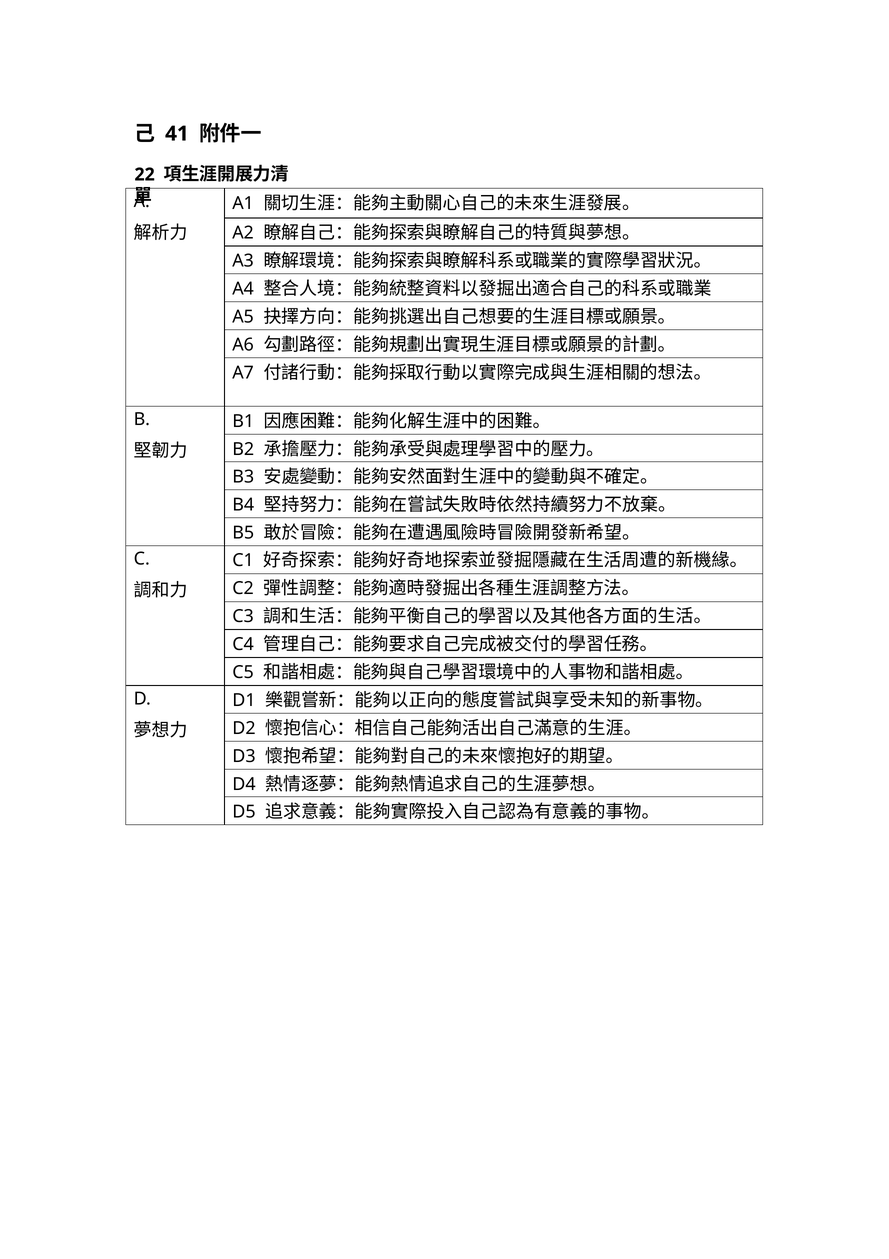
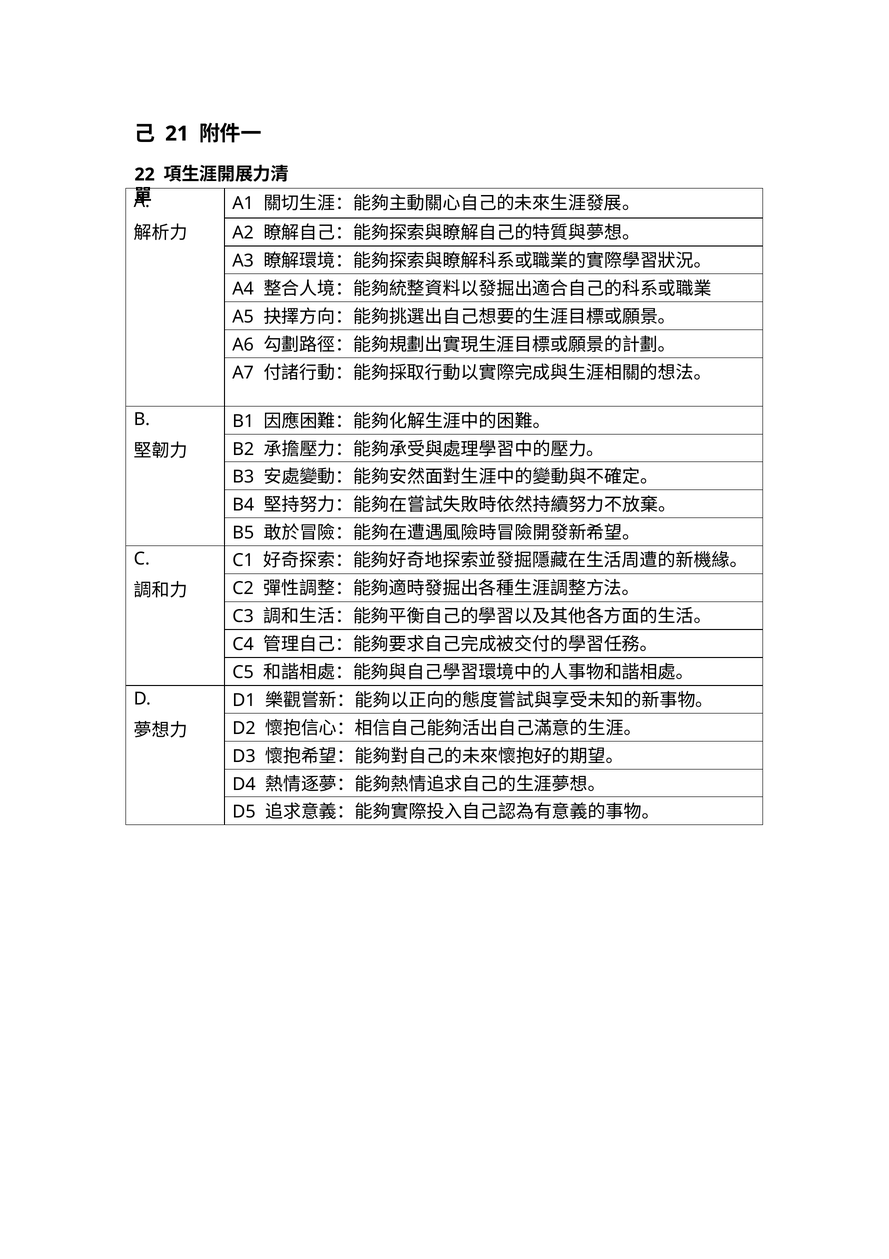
41: 41 -> 21
